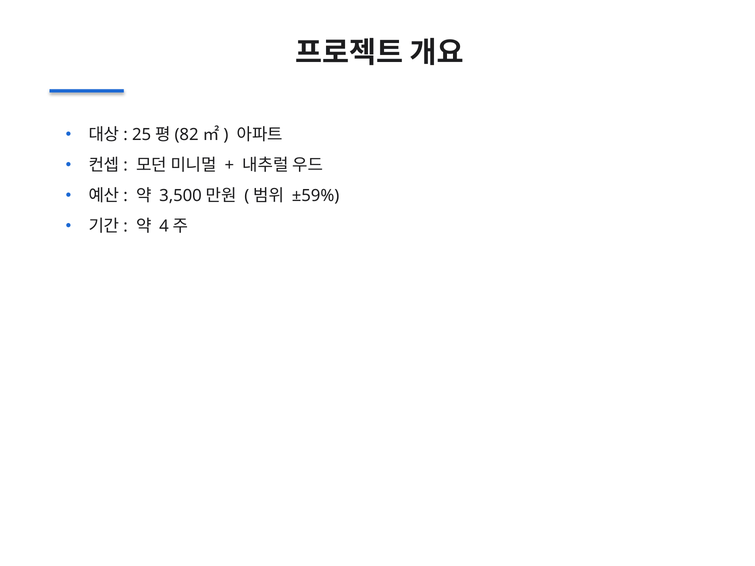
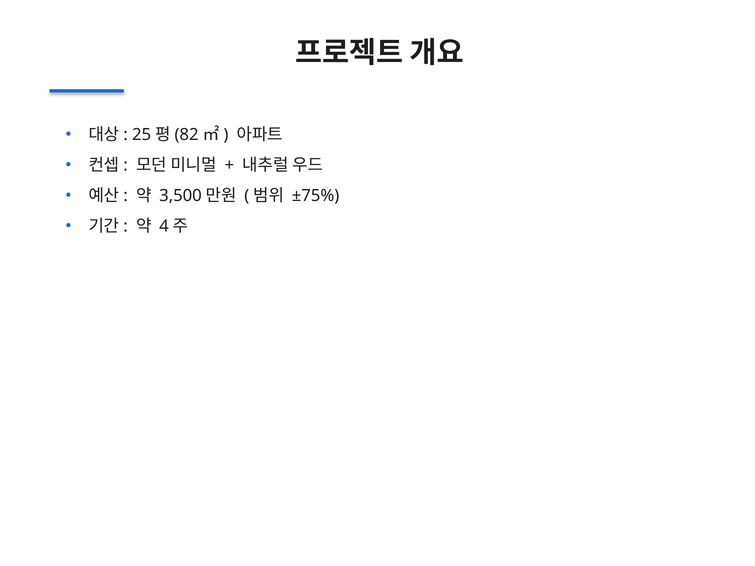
±59%: ±59% -> ±75%
